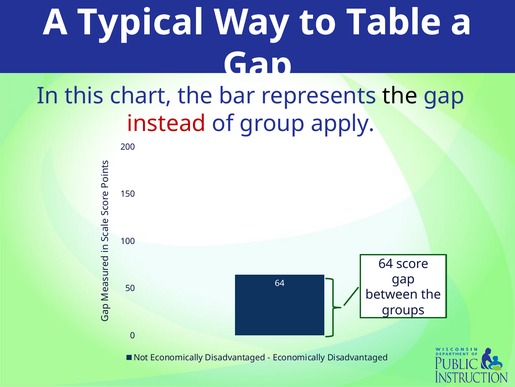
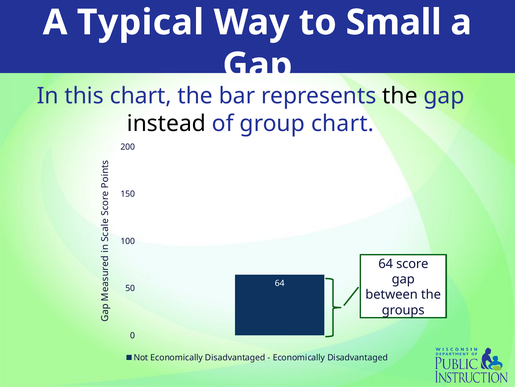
Table: Table -> Small
instead colour: red -> black
group apply: apply -> chart
